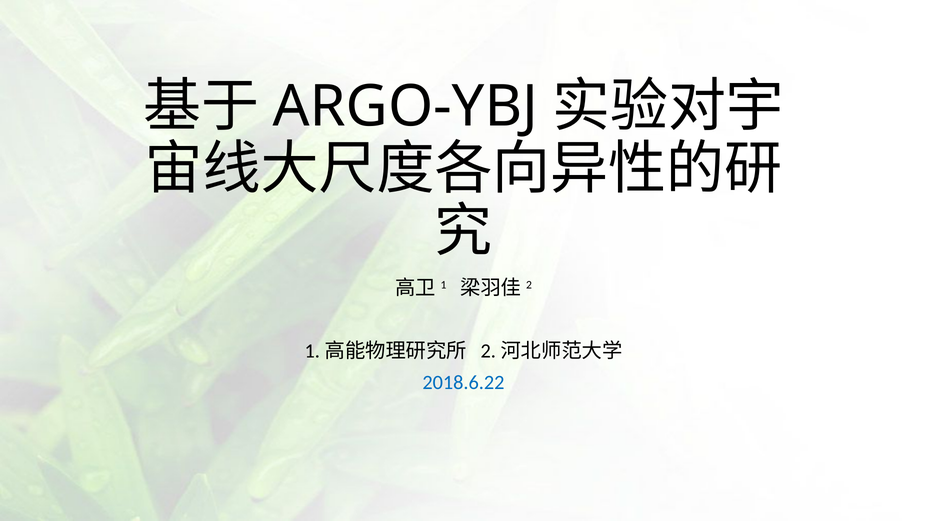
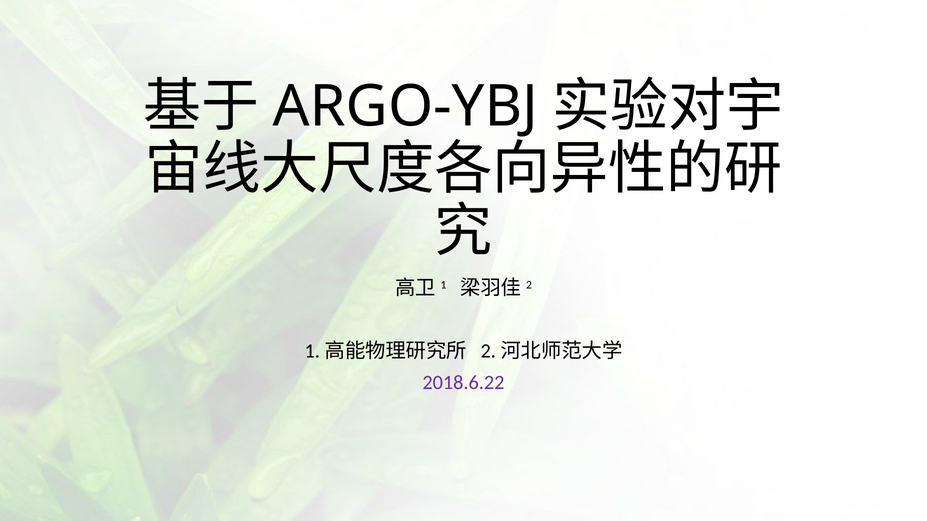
2018.6.22 colour: blue -> purple
